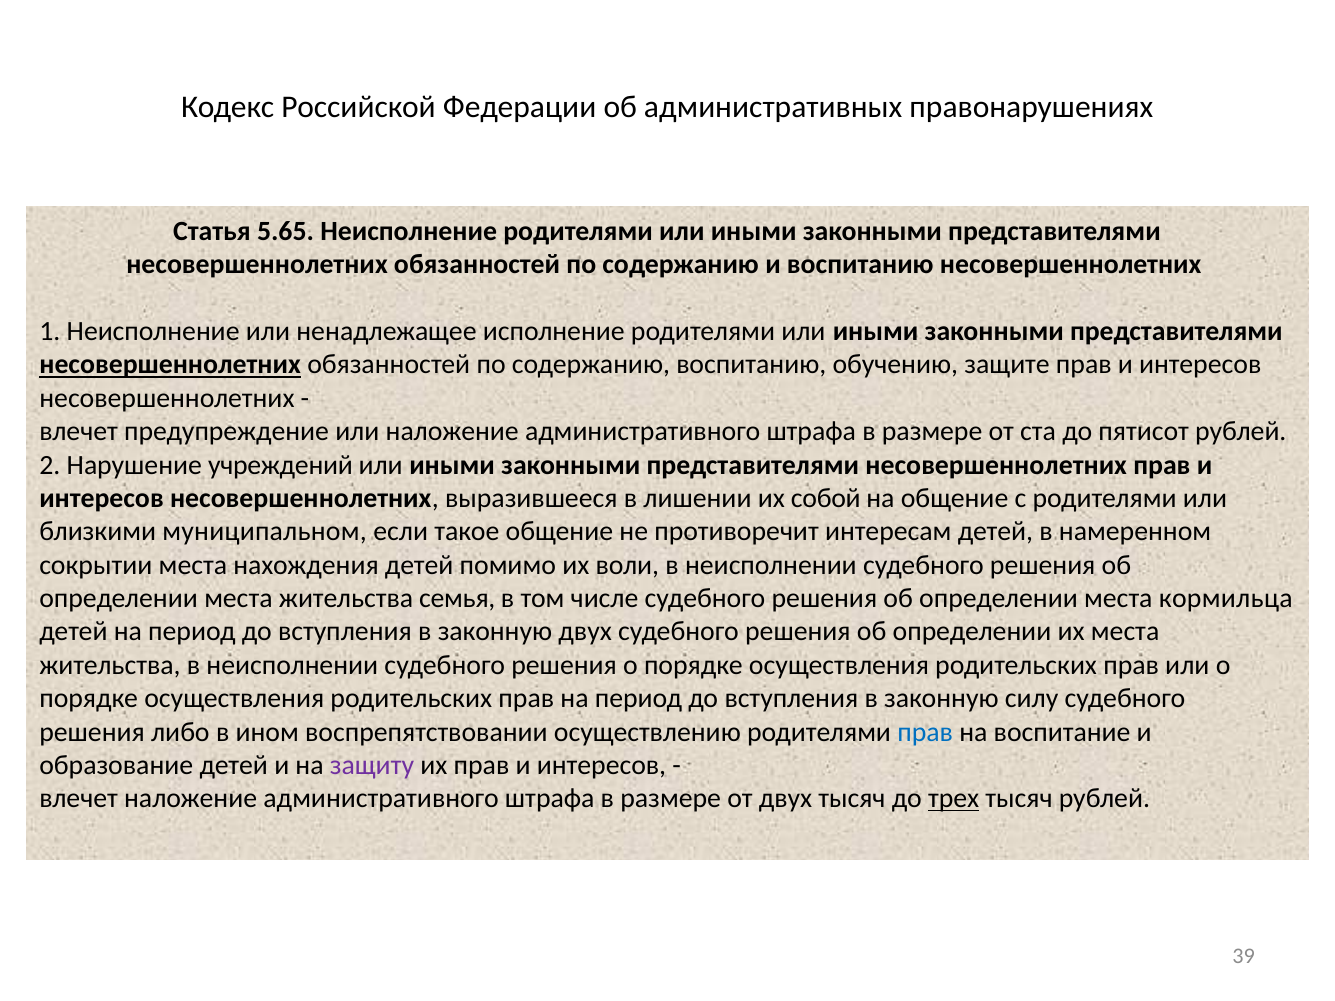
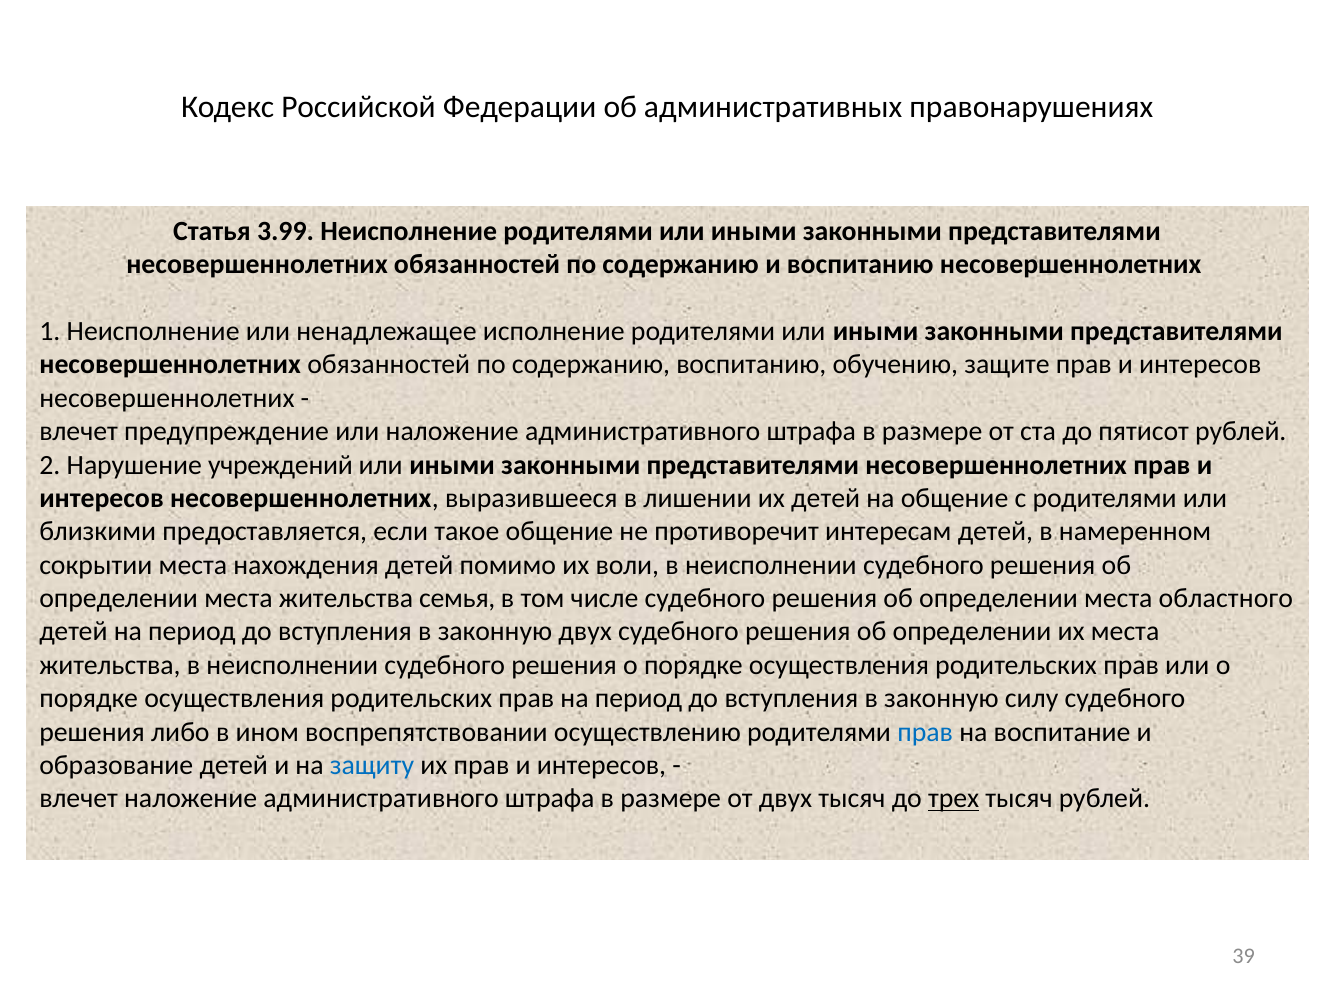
5.65: 5.65 -> 3.99
несовершеннолетних at (170, 365) underline: present -> none
их собой: собой -> детей
муниципальном: муниципальном -> предоставляется
кормильца: кормильца -> областного
защиту colour: purple -> blue
